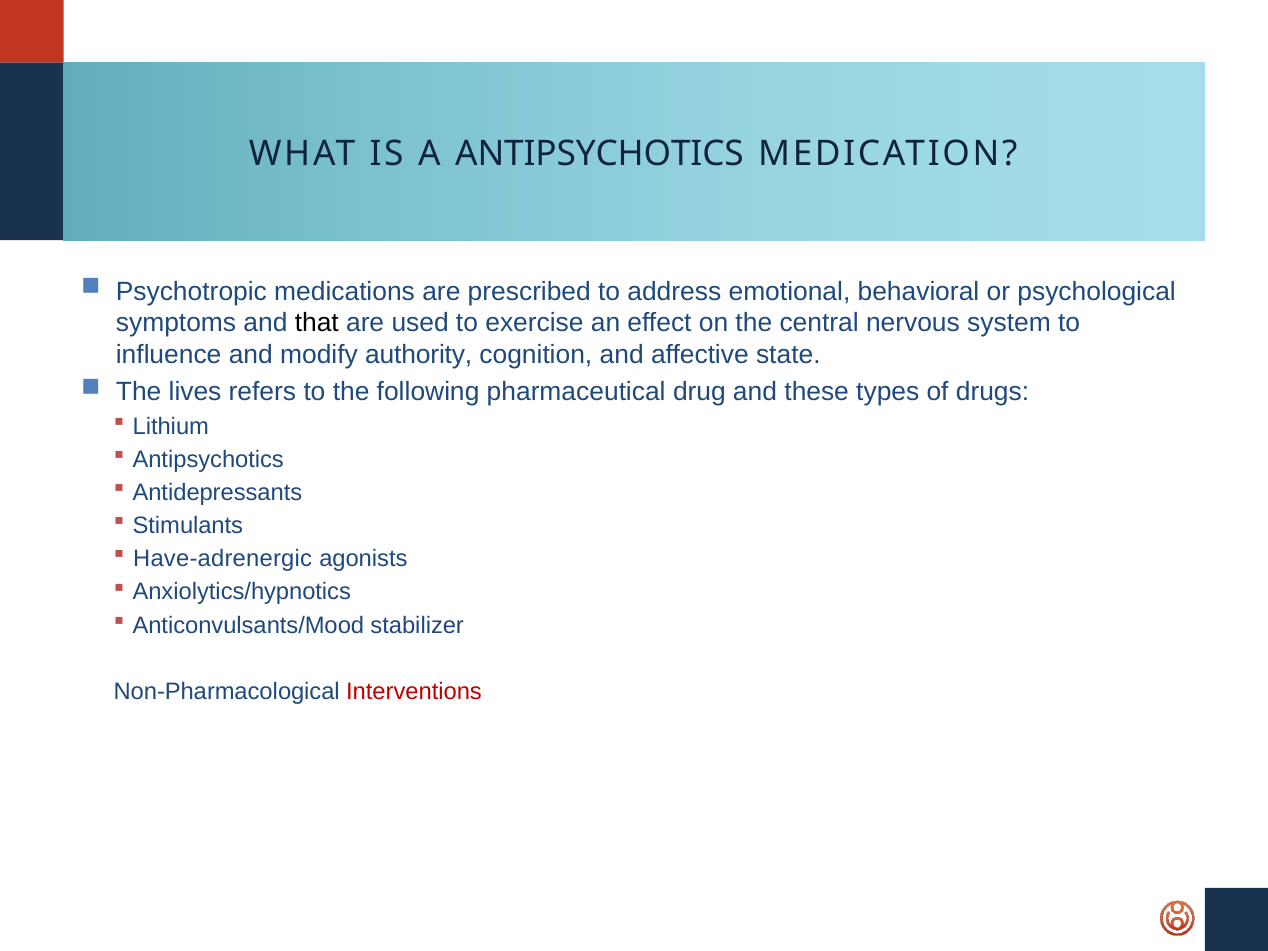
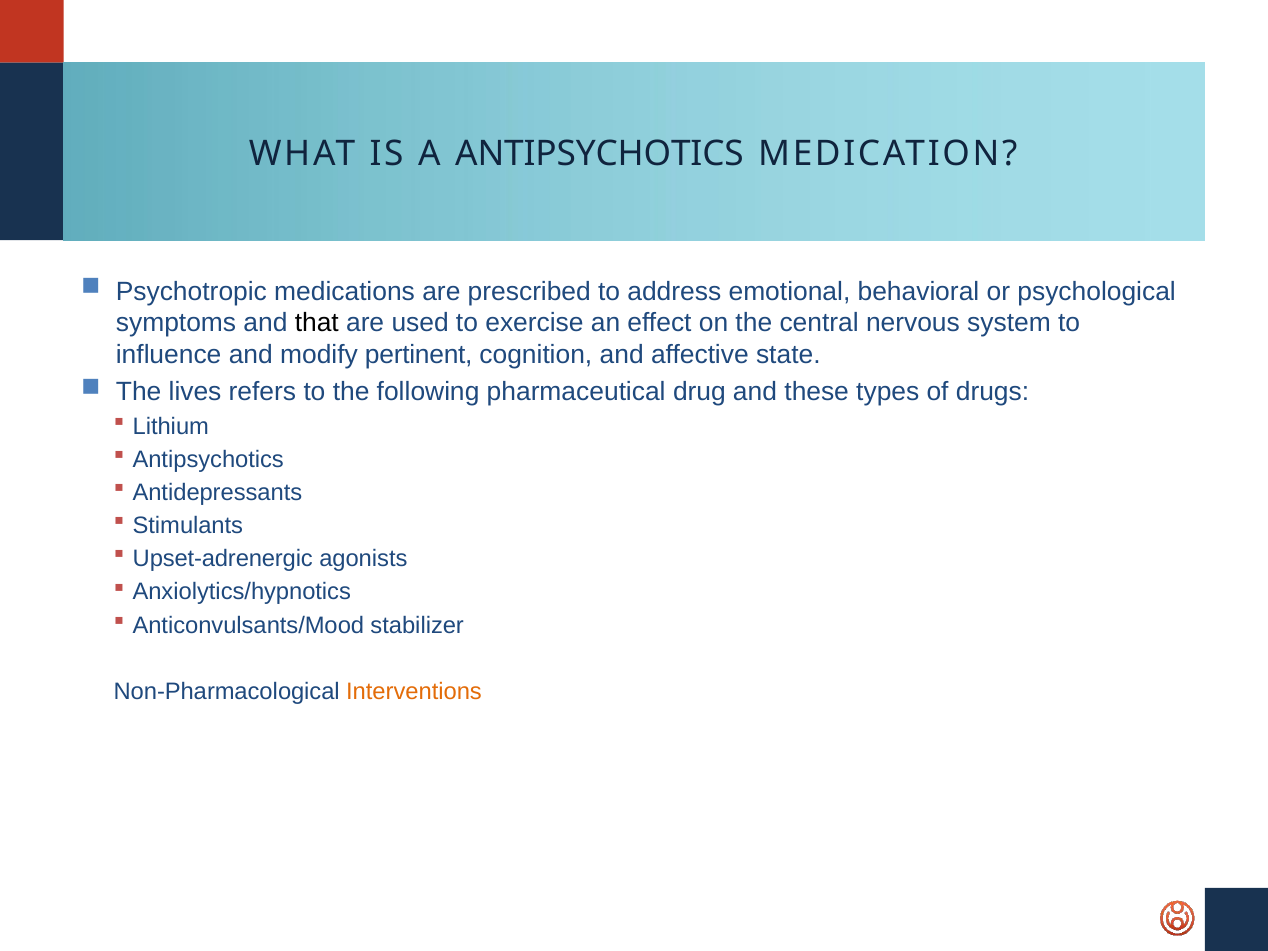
authority: authority -> pertinent
Have-adrenergic: Have-adrenergic -> Upset-adrenergic
Interventions colour: red -> orange
